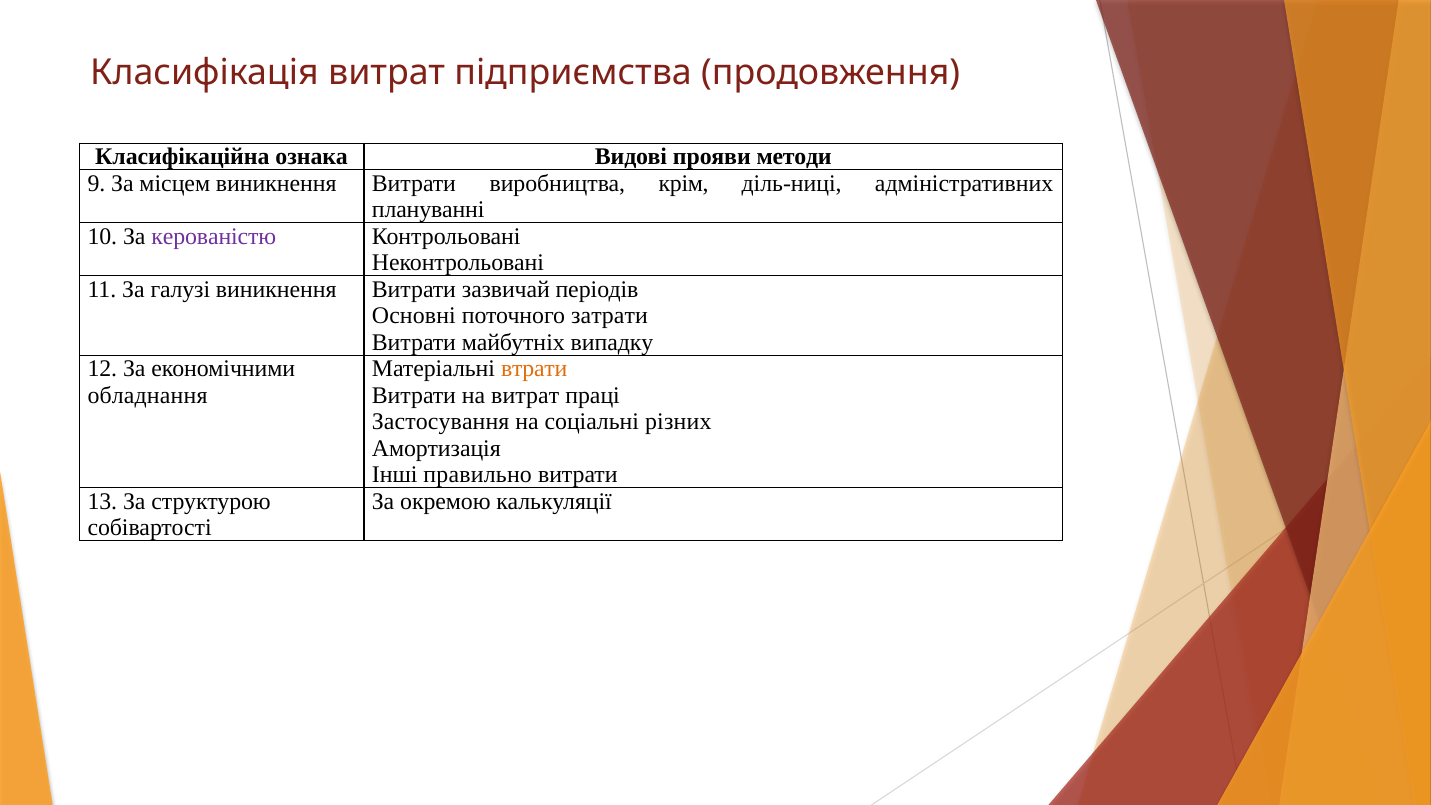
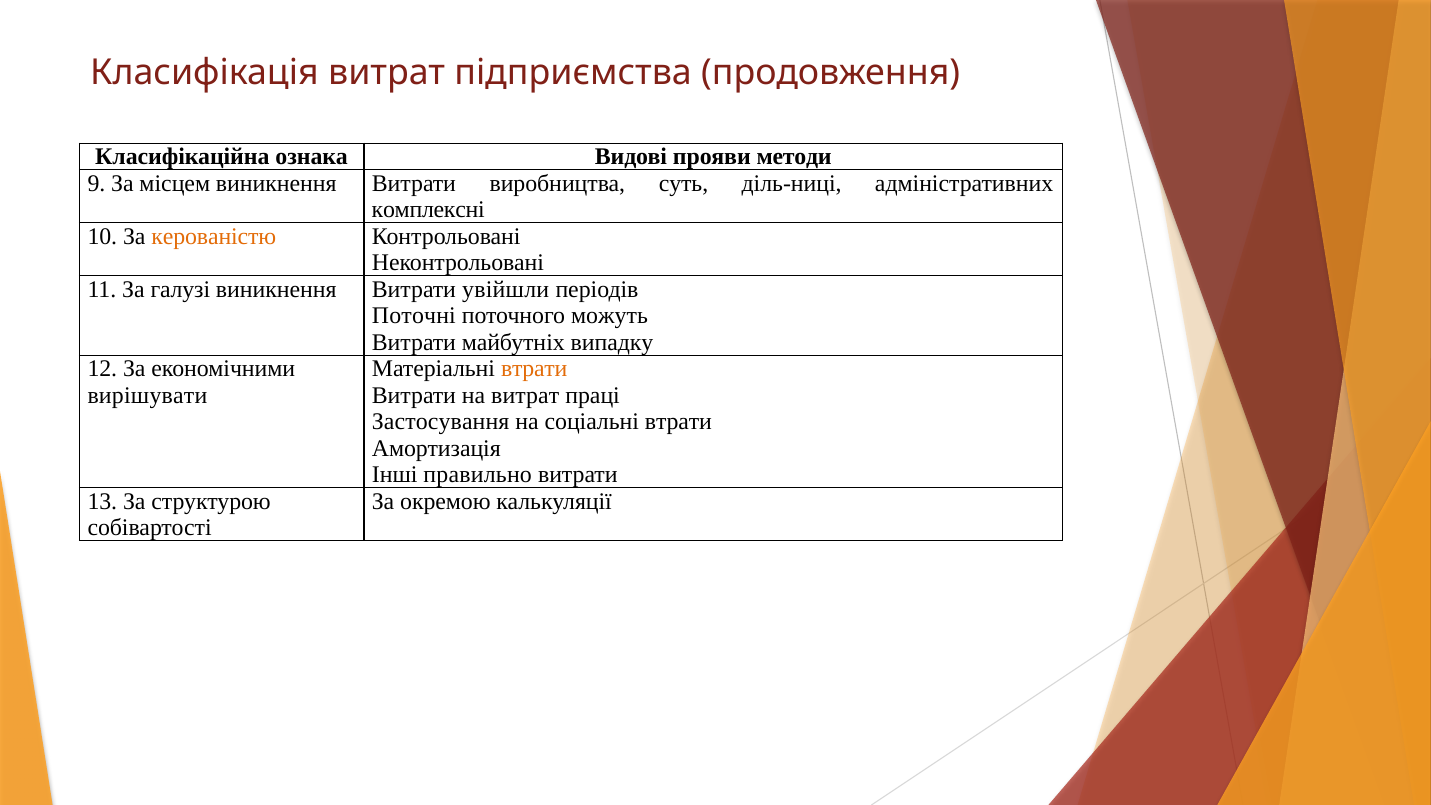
крім: крім -> суть
плануванні: плануванні -> комплексні
керованістю colour: purple -> orange
зазвичай: зазвичай -> увійшли
Основні: Основні -> Поточні
затрати: затрати -> можуть
обладнання: обладнання -> вирішувати
соціальні різних: різних -> втрати
